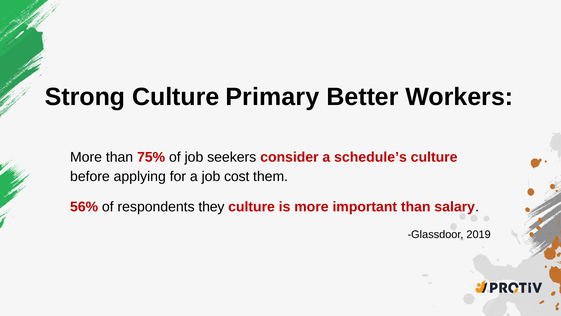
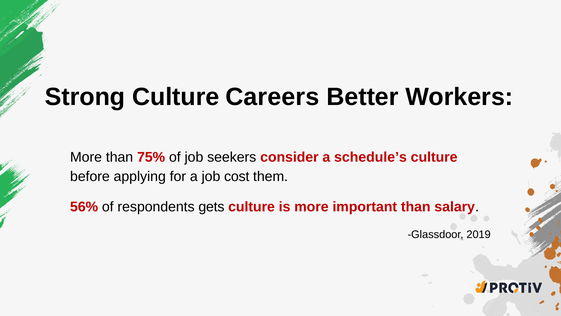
Primary: Primary -> Careers
they: they -> gets
